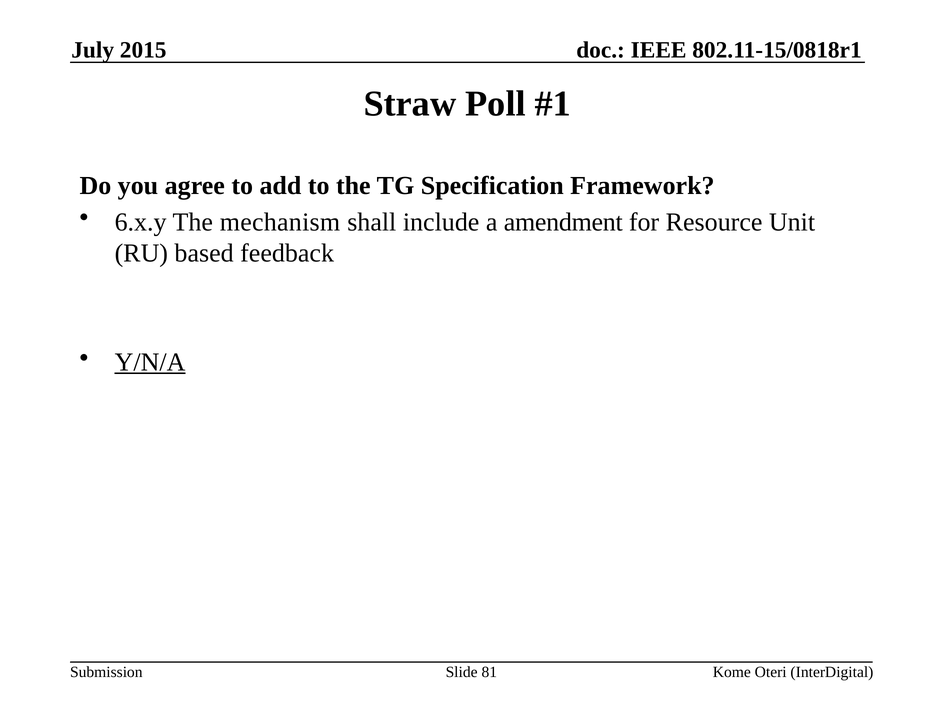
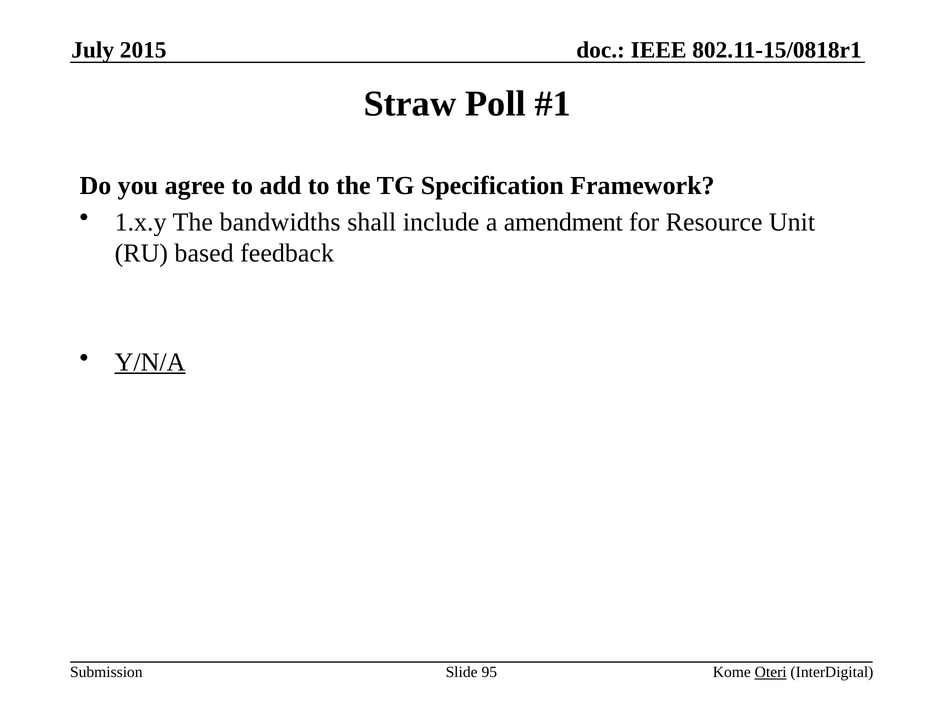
6.x.y: 6.x.y -> 1.x.y
mechanism: mechanism -> bandwidths
81: 81 -> 95
Oteri underline: none -> present
